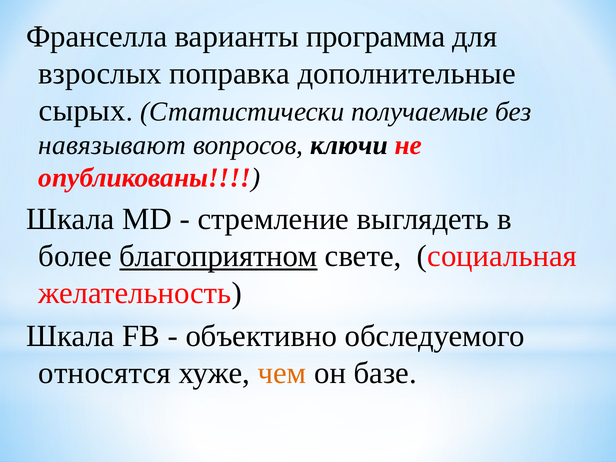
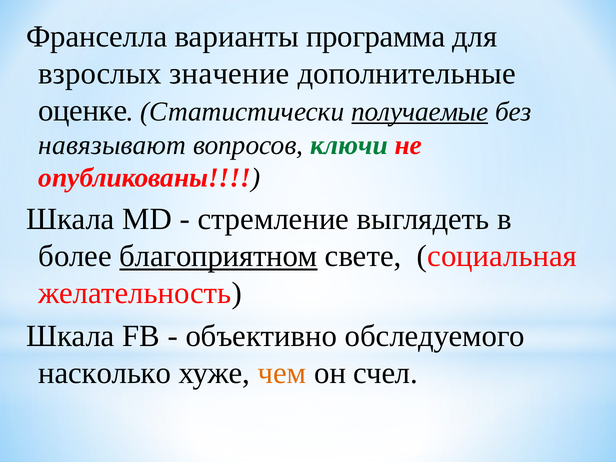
поправка: поправка -> значение
сырых: сырых -> оценке
получаемые underline: none -> present
ключи colour: black -> green
относятся: относятся -> насколько
базе: базе -> счел
